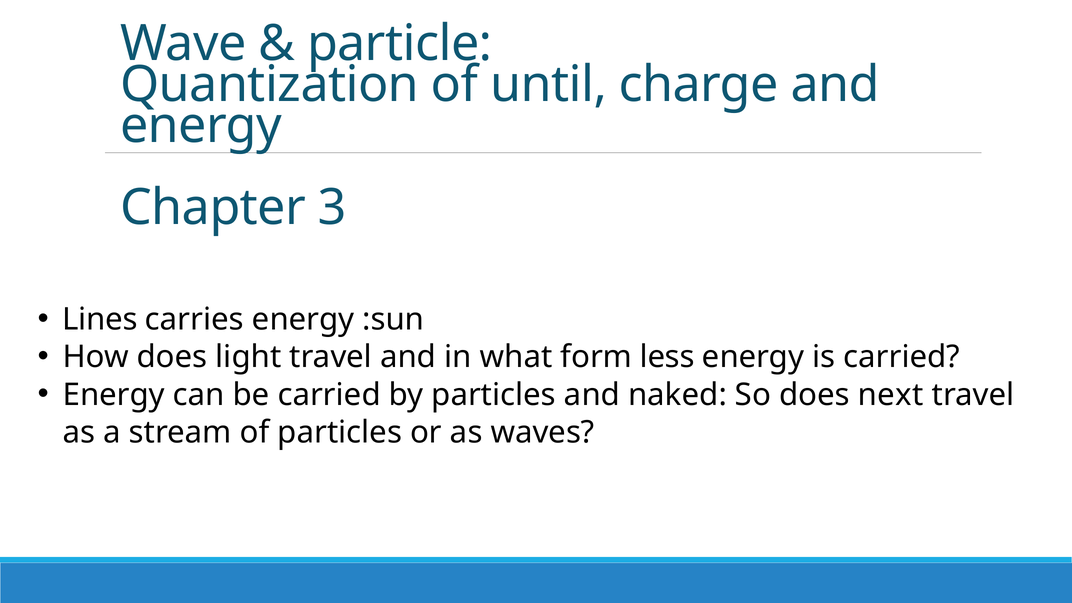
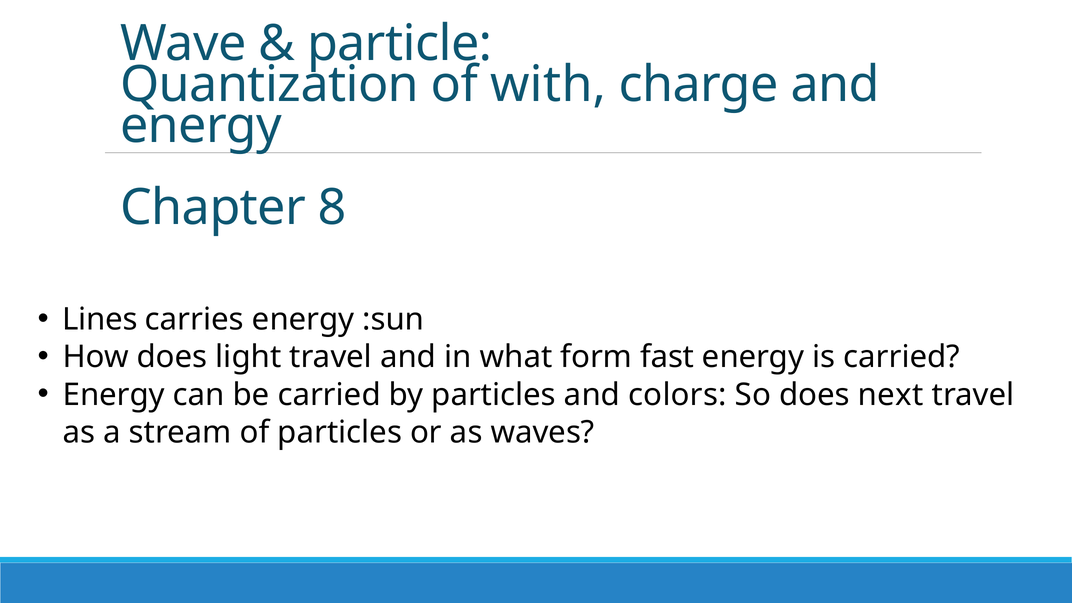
until: until -> with
3: 3 -> 8
less: less -> fast
naked: naked -> colors
